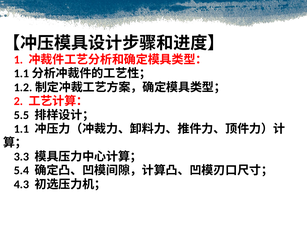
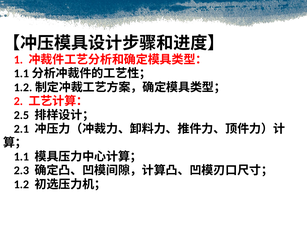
5.5: 5.5 -> 2.5
1.1: 1.1 -> 2.1
3.3: 3.3 -> 1.1
5.4: 5.4 -> 2.3
4.3: 4.3 -> 1.2
